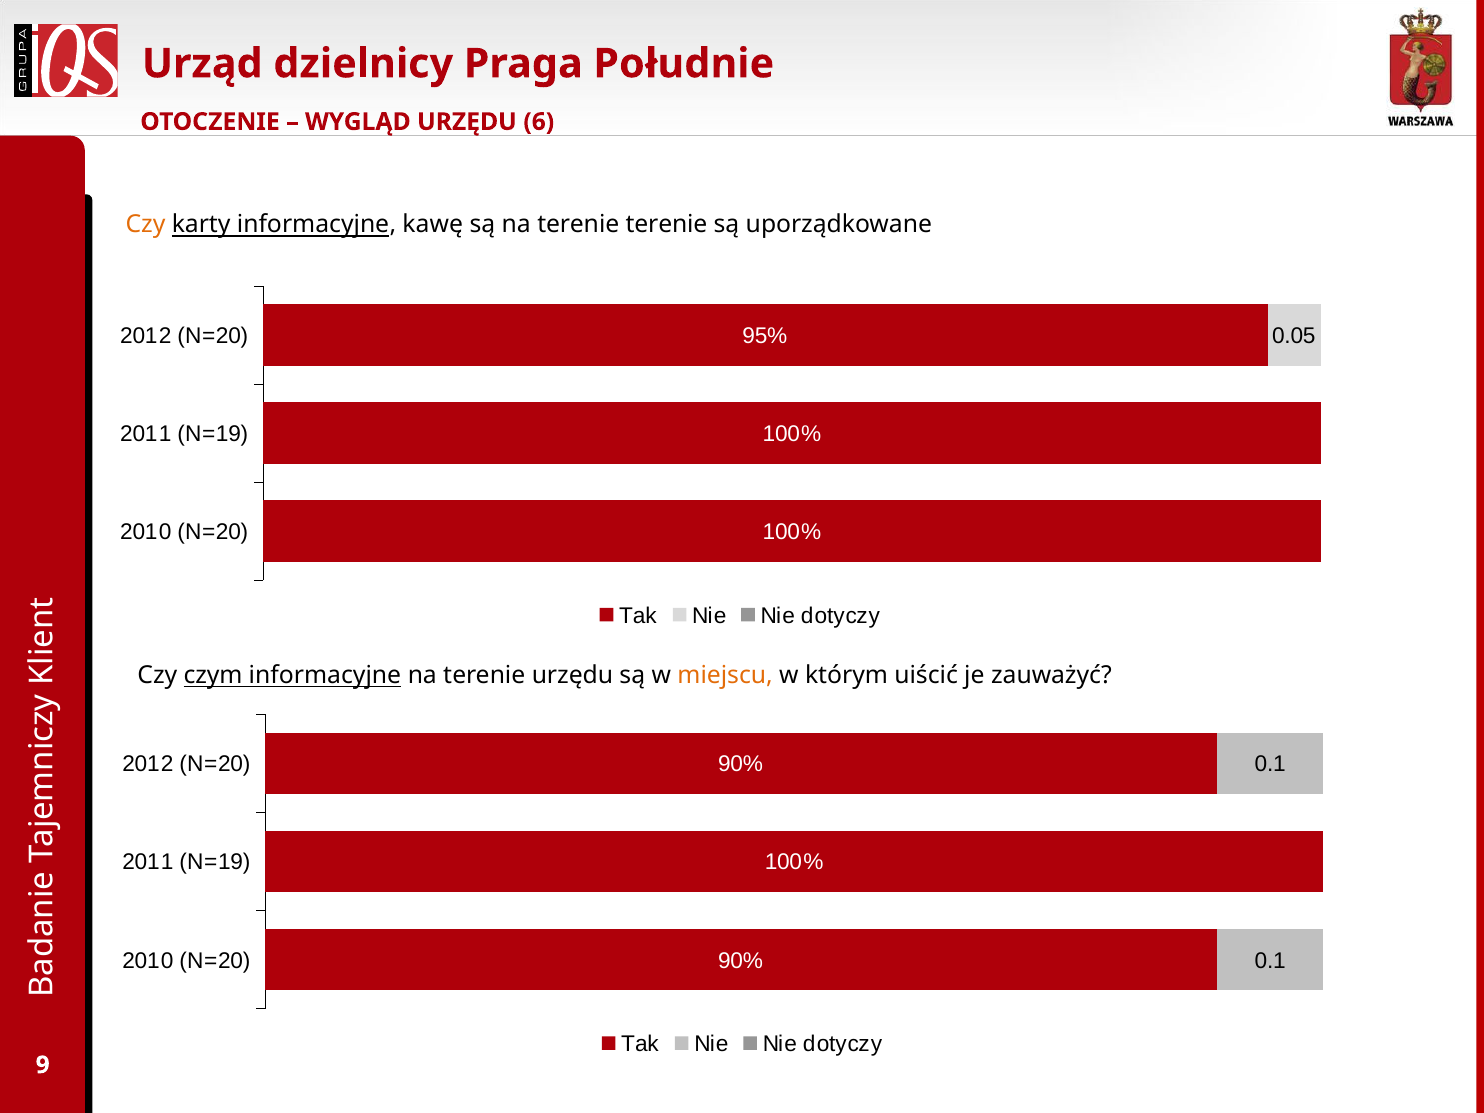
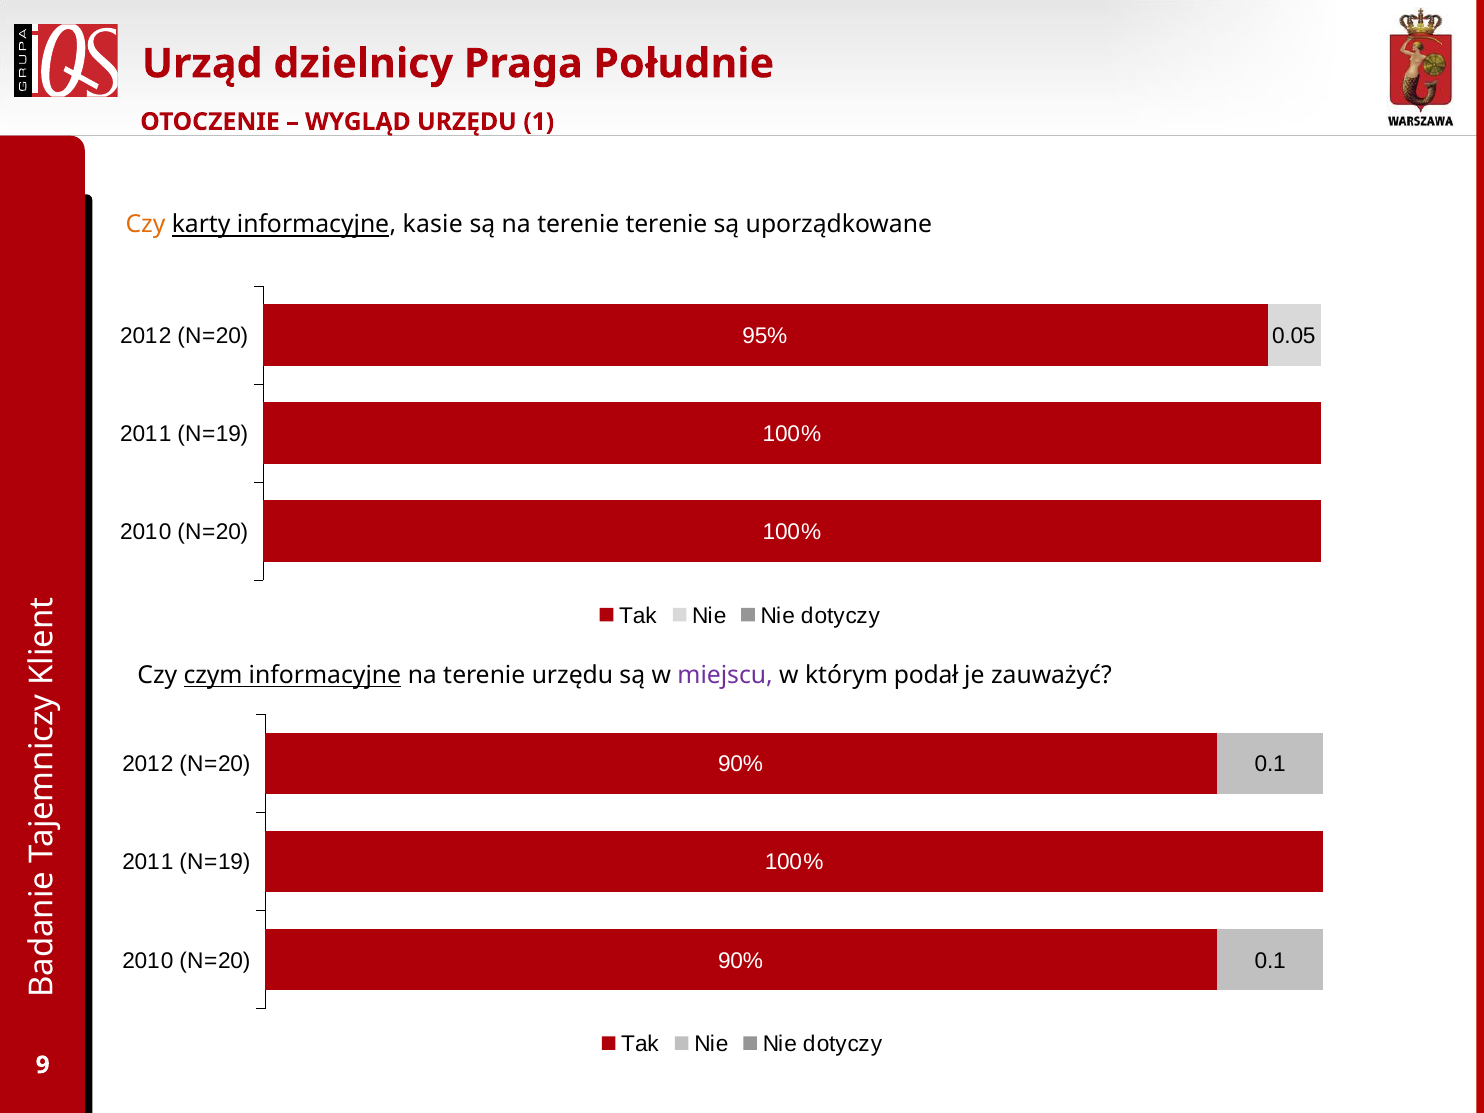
6: 6 -> 1
kawę: kawę -> kasie
miejscu colour: orange -> purple
uiścić: uiścić -> podał
